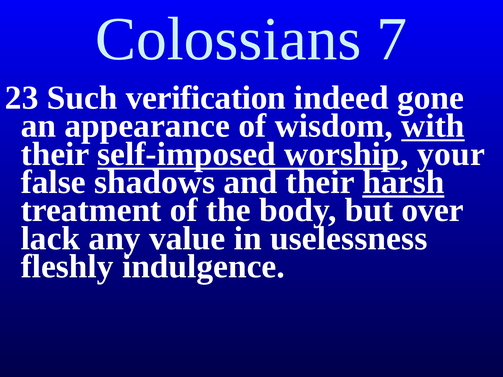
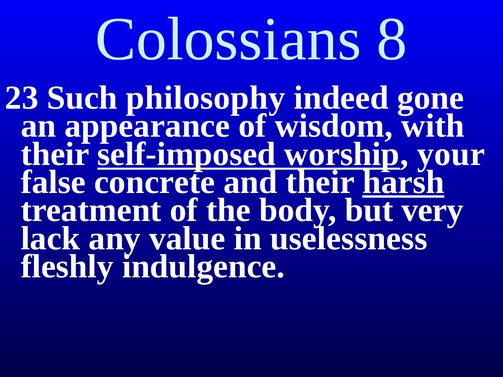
7: 7 -> 8
verification: verification -> philosophy
with underline: present -> none
shadows: shadows -> concrete
over: over -> very
